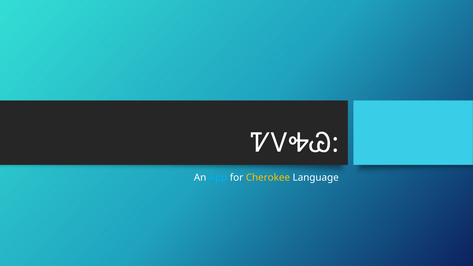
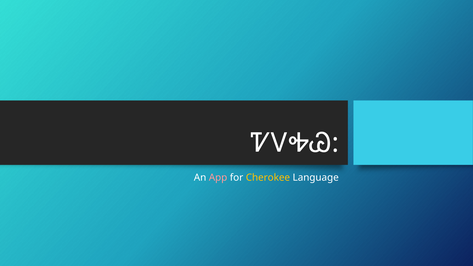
App colour: light blue -> pink
